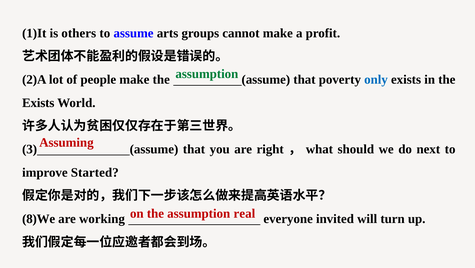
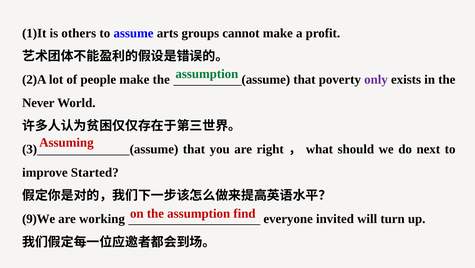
only colour: blue -> purple
Exists at (38, 103): Exists -> Never
real: real -> find
8)We: 8)We -> 9)We
